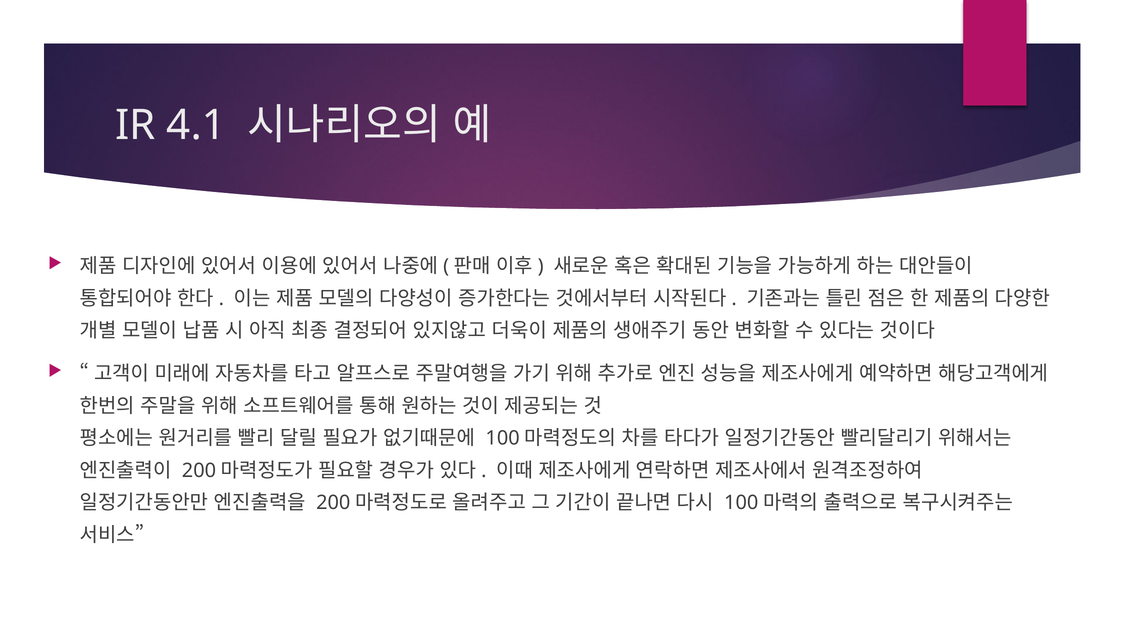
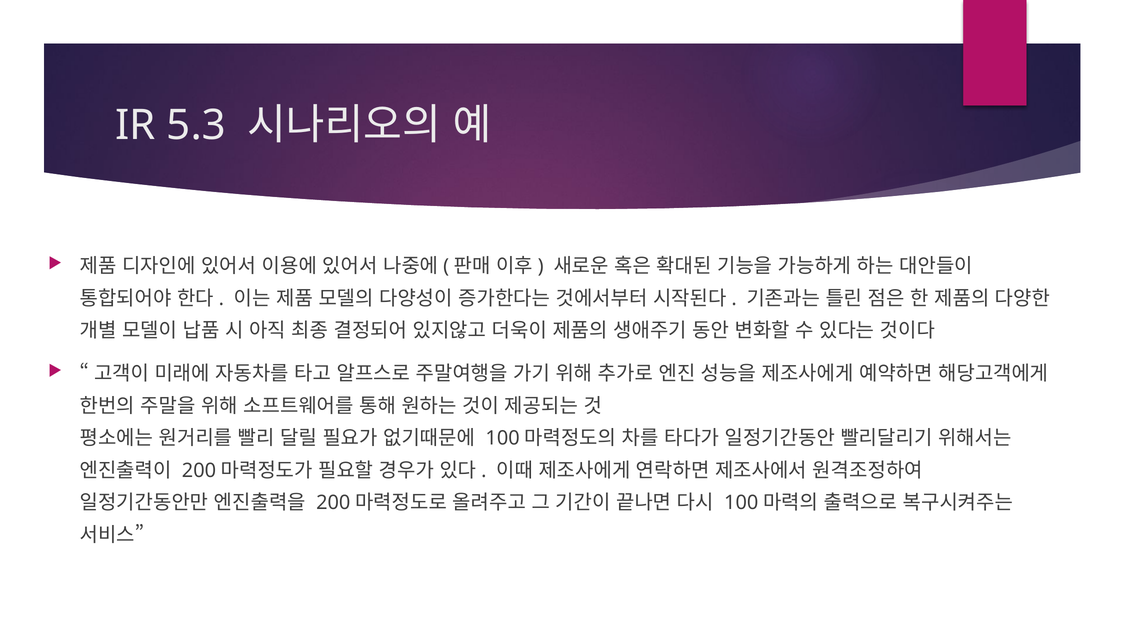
4.1: 4.1 -> 5.3
